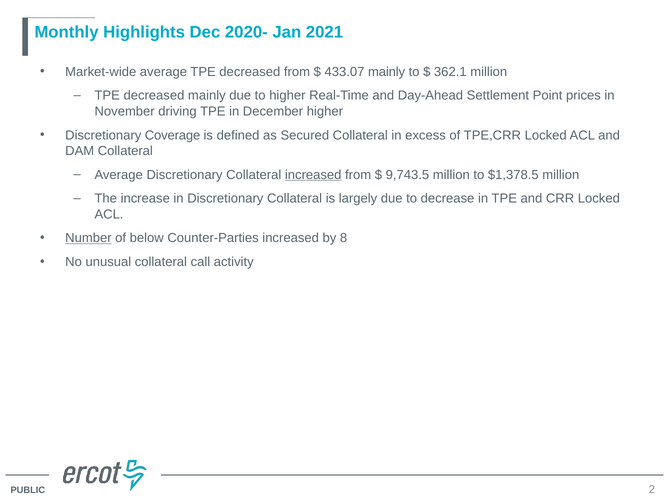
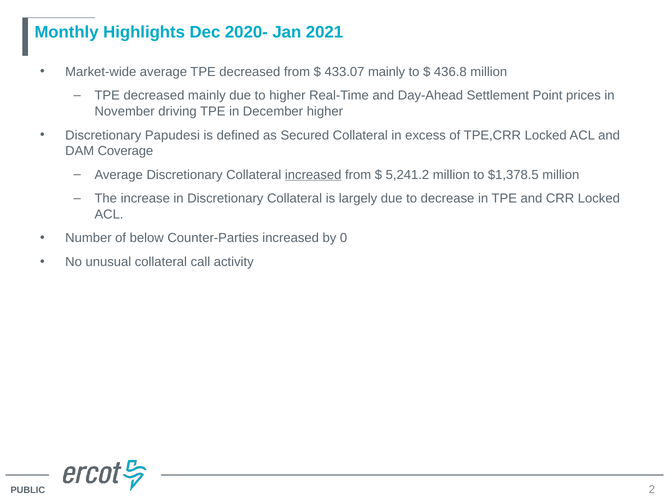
362.1: 362.1 -> 436.8
Coverage: Coverage -> Papudesi
DAM Collateral: Collateral -> Coverage
9,743.5: 9,743.5 -> 5,241.2
Number underline: present -> none
8: 8 -> 0
